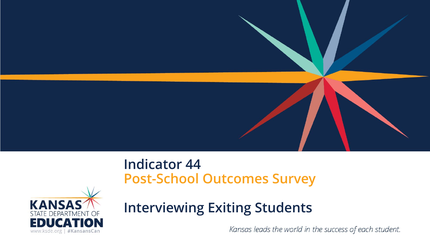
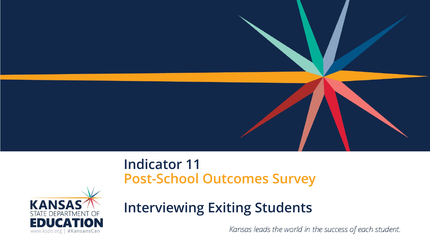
44: 44 -> 11
